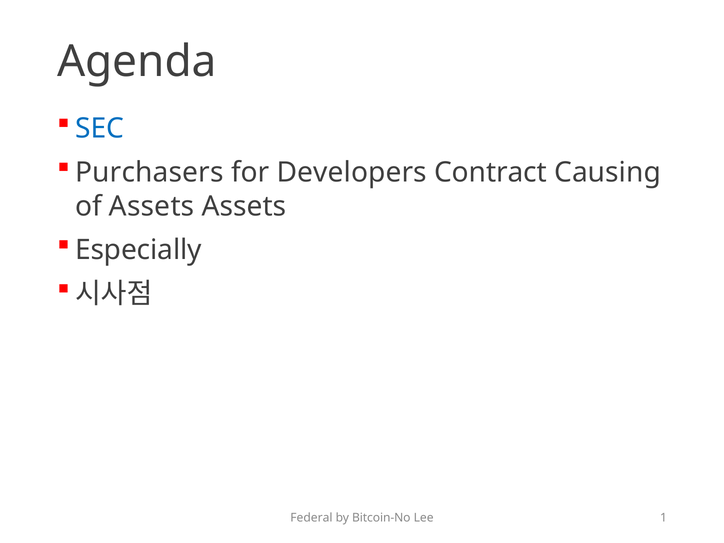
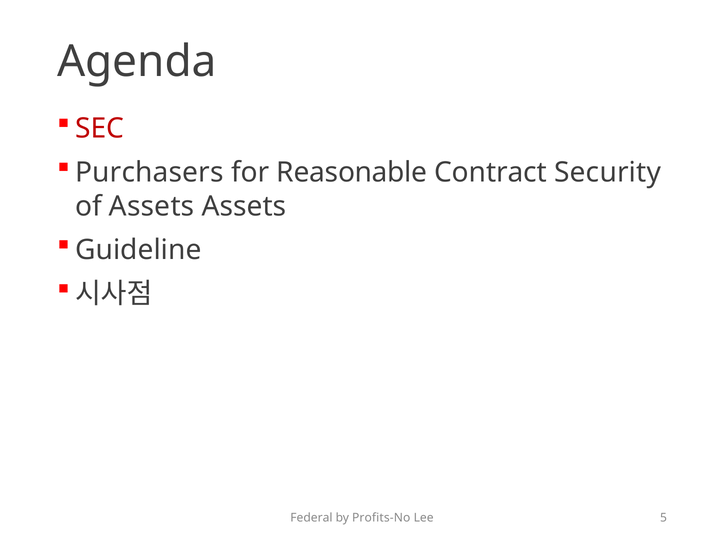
SEC colour: blue -> red
Developers: Developers -> Reasonable
Causing: Causing -> Security
Especially: Especially -> Guideline
Bitcoin-No: Bitcoin-No -> Profits-No
1: 1 -> 5
